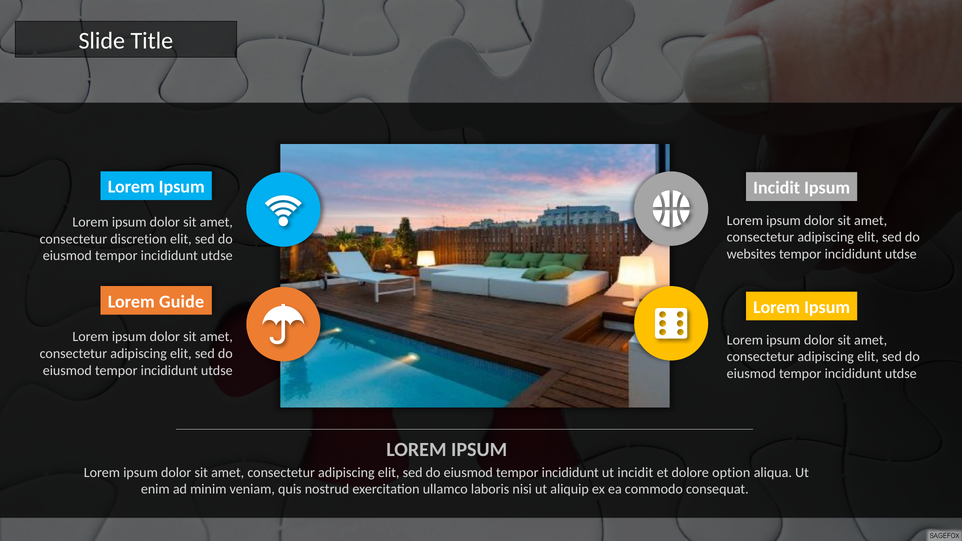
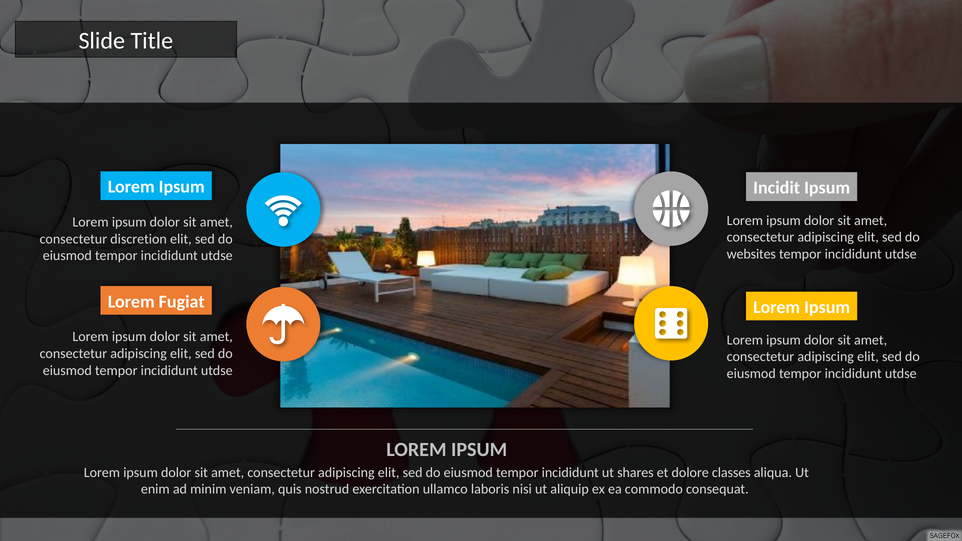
Guide: Guide -> Fugiat
ut incidit: incidit -> shares
option: option -> classes
